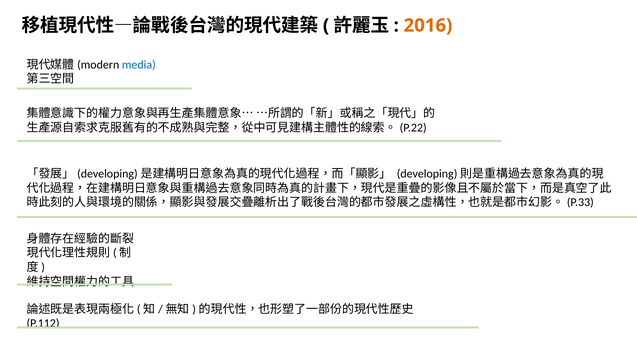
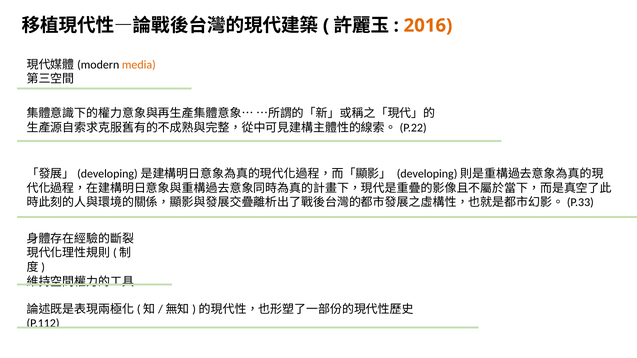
media colour: blue -> orange
